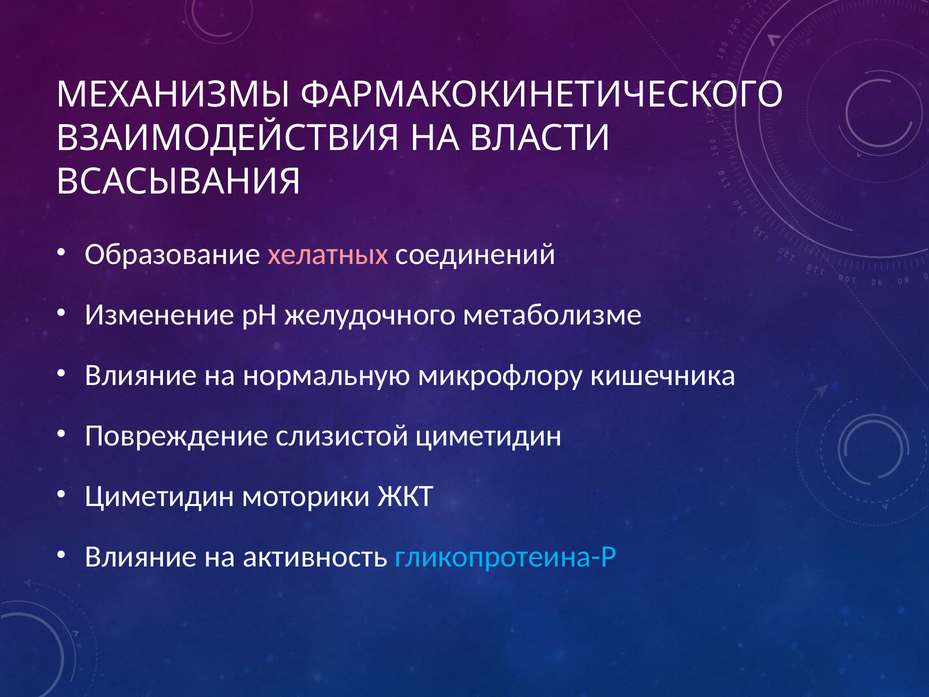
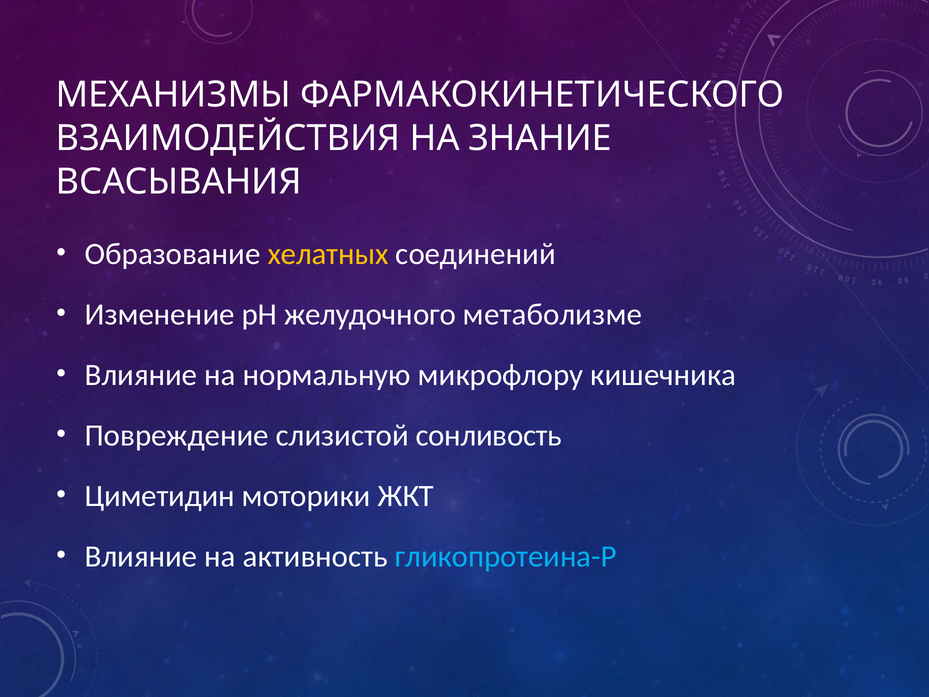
ВЛАСТИ: ВЛАСТИ -> ЗНАНИЕ
хелатных colour: pink -> yellow
слизистой циметидин: циметидин -> сонливость
